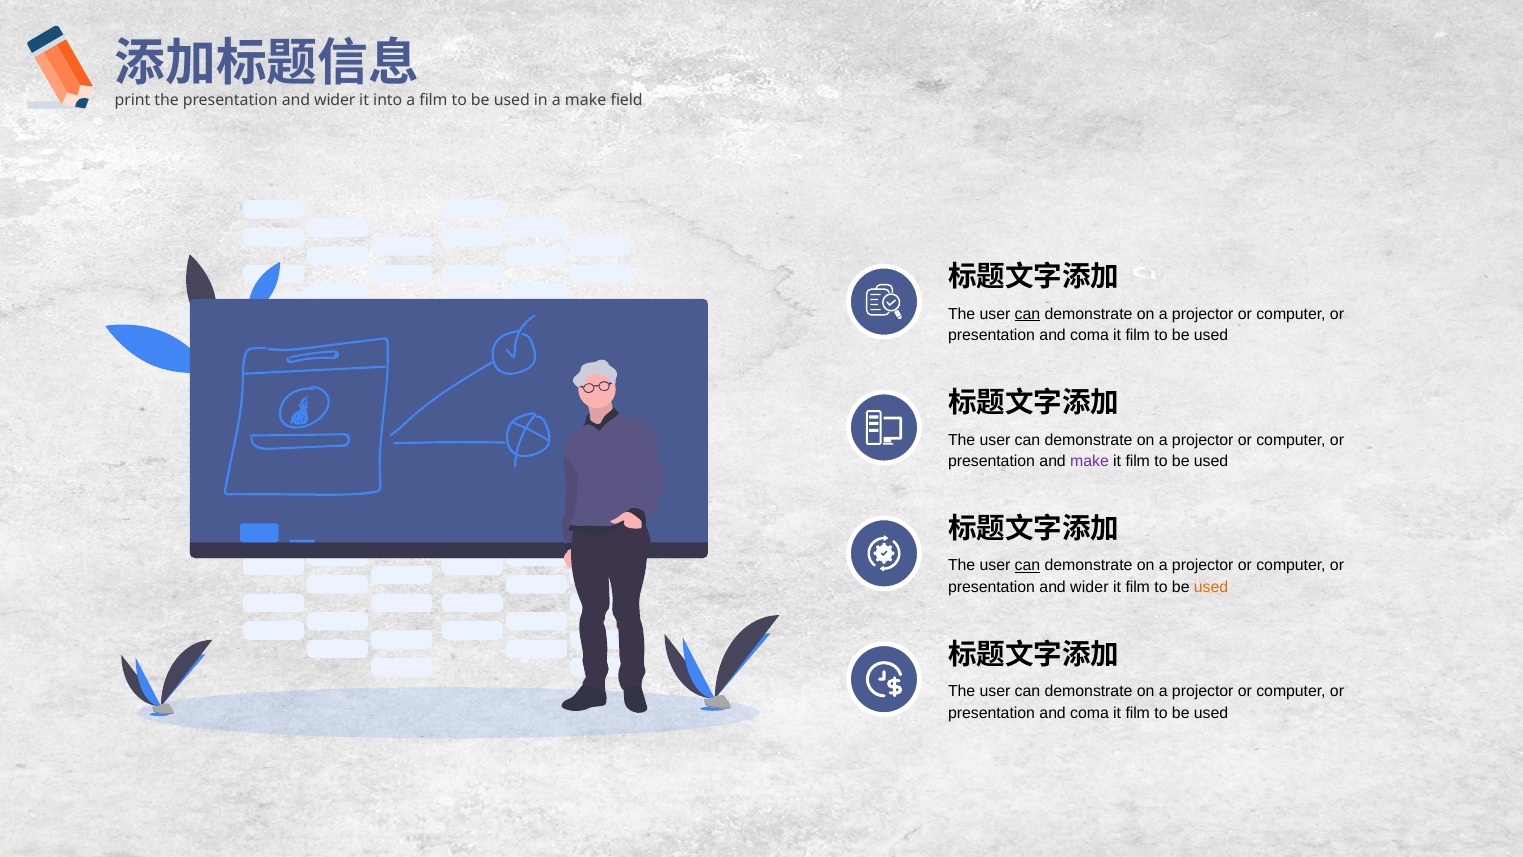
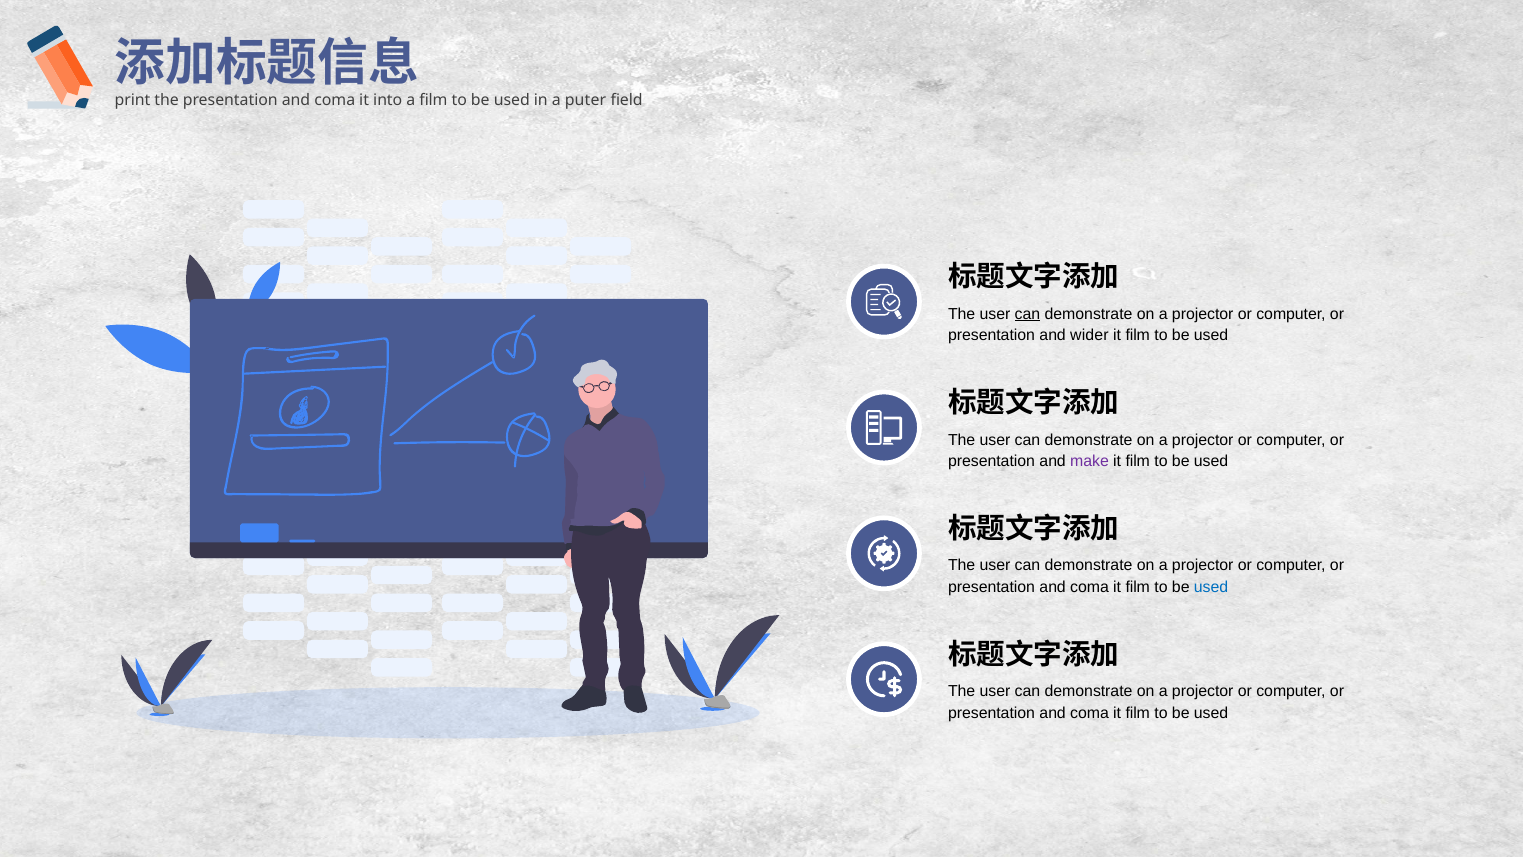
the presentation and wider: wider -> coma
a make: make -> puter
coma at (1090, 336): coma -> wider
can at (1028, 565) underline: present -> none
wider at (1089, 587): wider -> coma
used at (1211, 587) colour: orange -> blue
